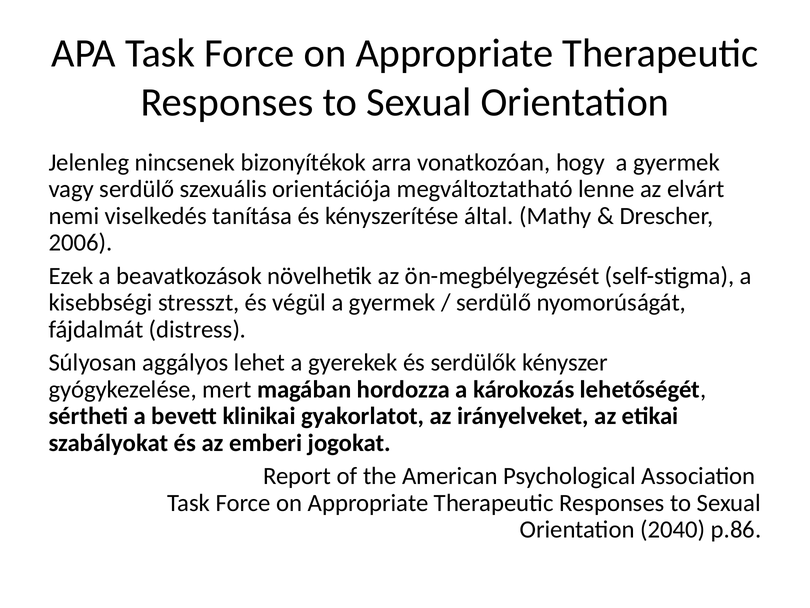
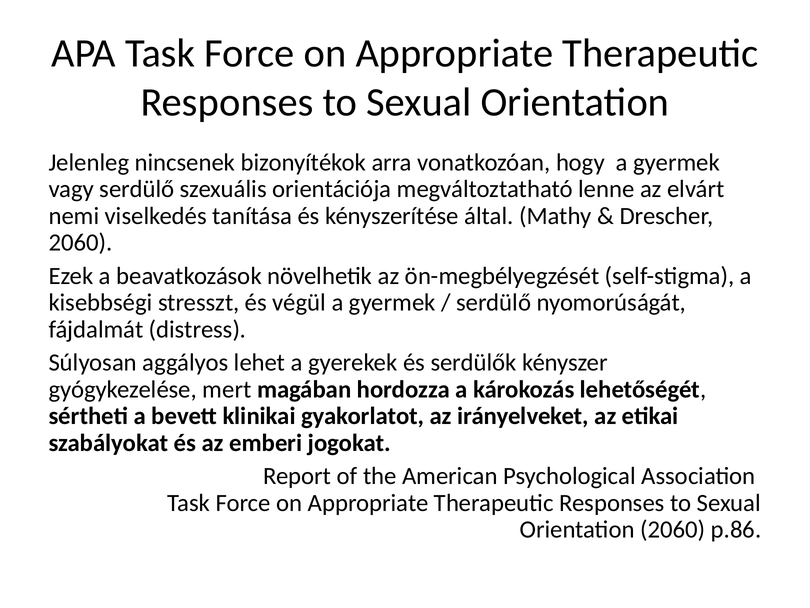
2006 at (80, 243): 2006 -> 2060
Orientation 2040: 2040 -> 2060
